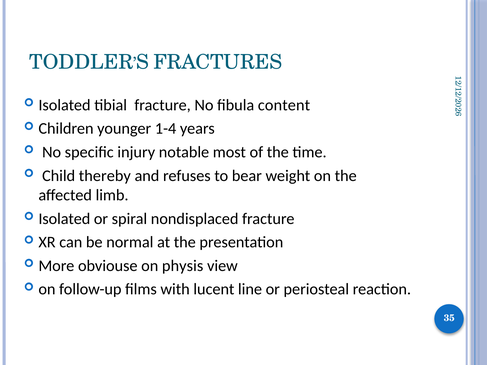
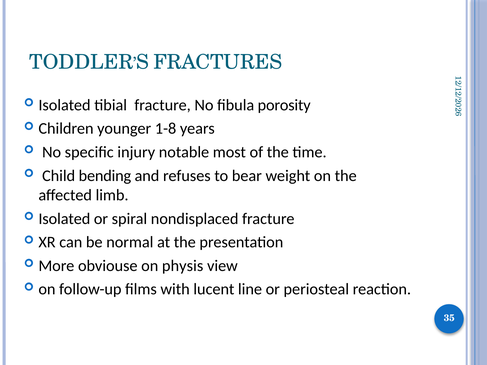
content: content -> porosity
1-4: 1-4 -> 1-8
thereby: thereby -> bending
